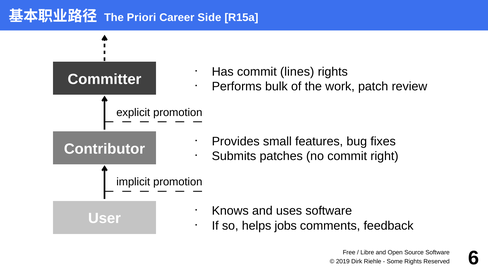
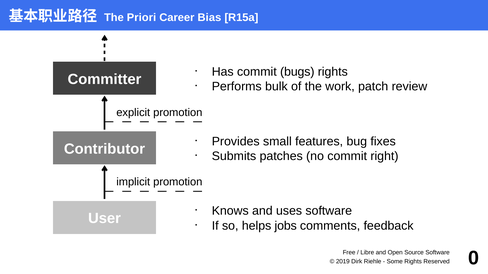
Side: Side -> Bias
lines: lines -> bugs
6: 6 -> 0
